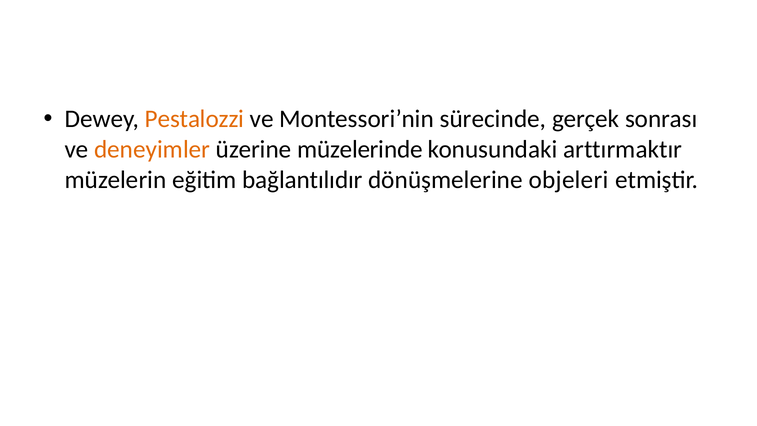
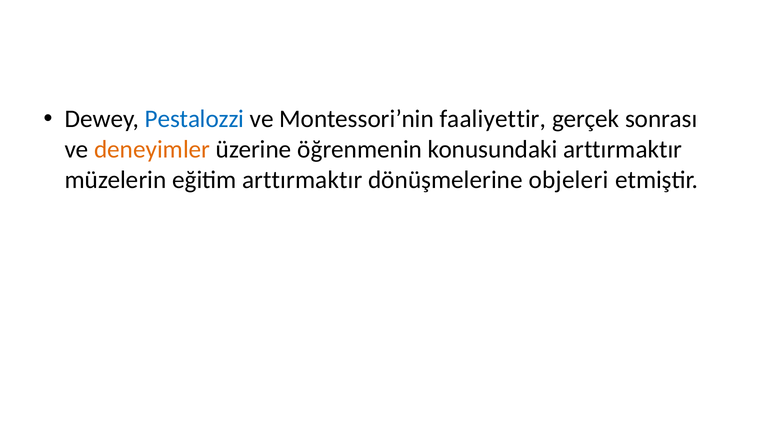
Pestalozzi colour: orange -> blue
sürecinde: sürecinde -> faaliyettir
müzelerinde: müzelerinde -> öğrenmenin
eğitim bağlantılıdır: bağlantılıdır -> arttırmaktır
